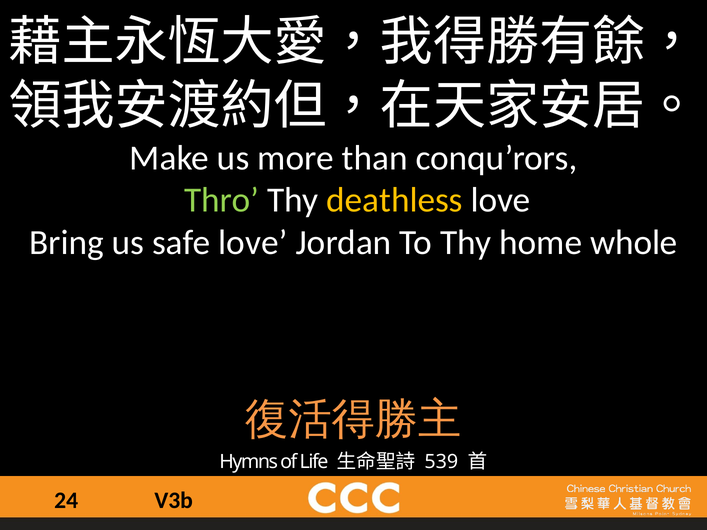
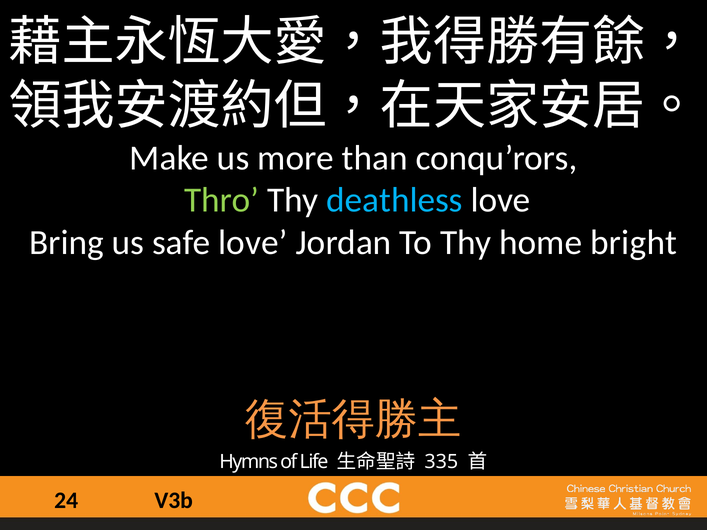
deathless colour: yellow -> light blue
whole: whole -> bright
539: 539 -> 335
